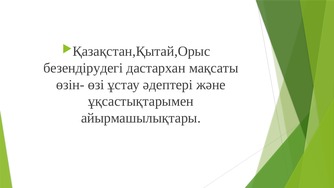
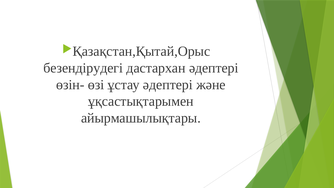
дастархан мақсаты: мақсаты -> әдептері
